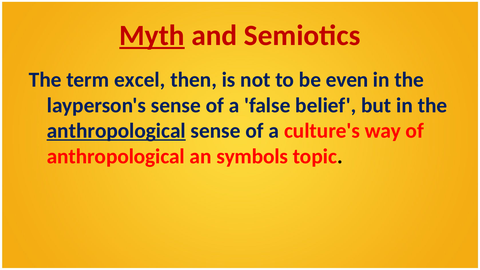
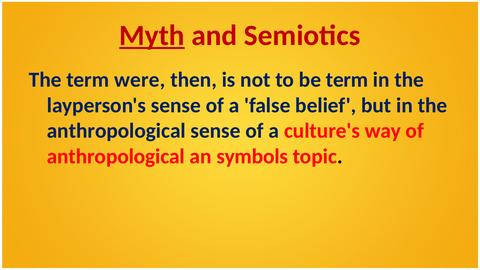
excel: excel -> were
be even: even -> term
anthropological at (116, 131) underline: present -> none
